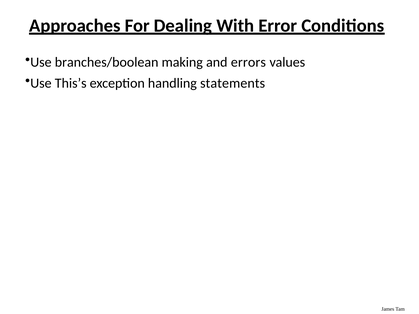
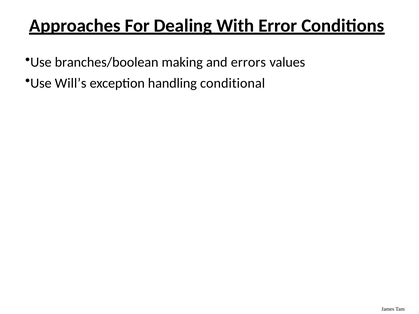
This’s: This’s -> Will’s
statements: statements -> conditional
